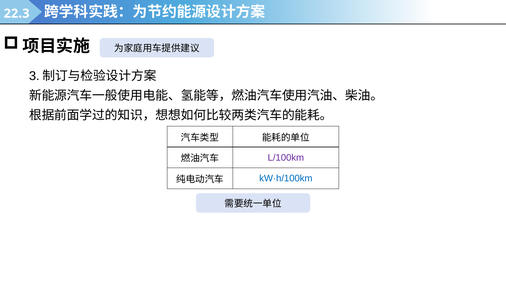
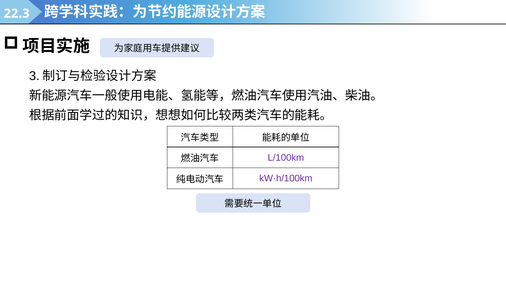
kW·h/100km colour: blue -> purple
